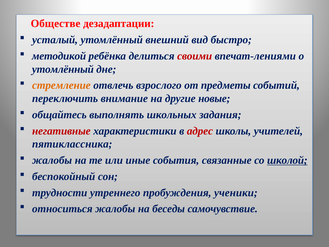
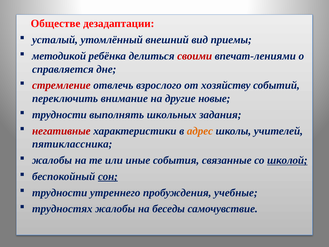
быстро: быстро -> приемы
утомлённый at (63, 69): утомлённый -> справляется
стремление colour: orange -> red
предметы: предметы -> хозяйству
общайтесь at (59, 115): общайтесь -> трудности
адрес colour: red -> orange
сон underline: none -> present
ученики: ученики -> учебные
относиться: относиться -> трудностях
